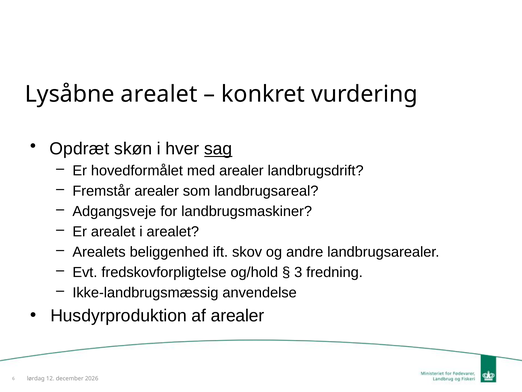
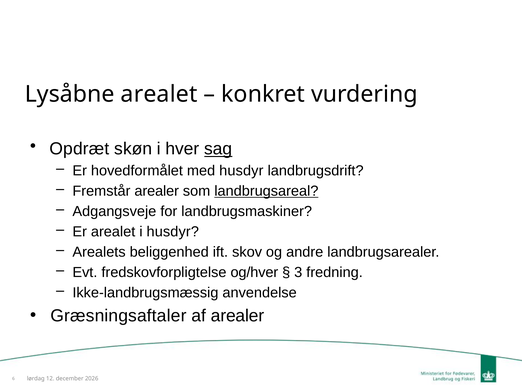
med arealer: arealer -> husdyr
landbrugsareal underline: none -> present
i arealet: arealet -> husdyr
og/hold: og/hold -> og/hver
Husdyrproduktion: Husdyrproduktion -> Græsningsaftaler
